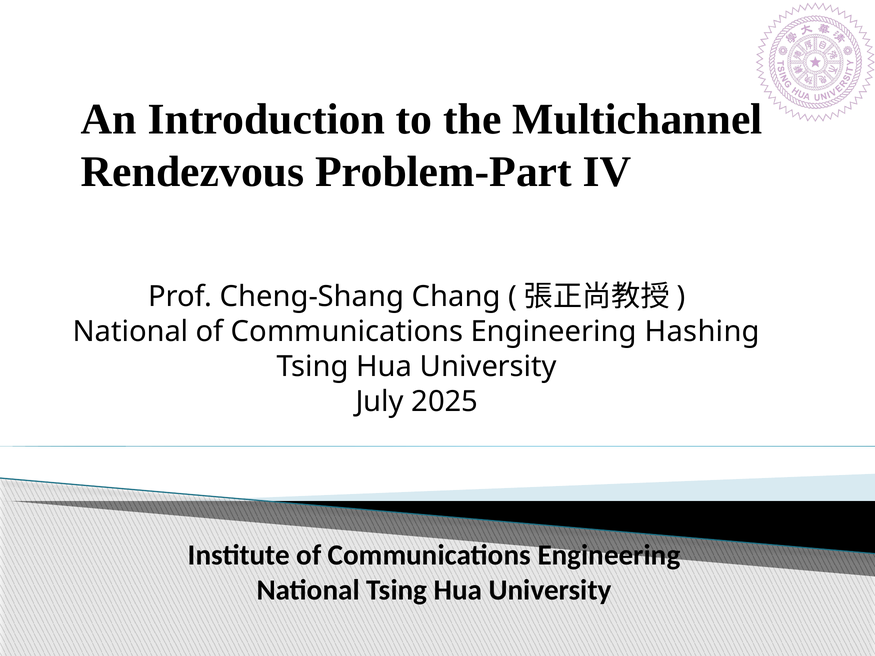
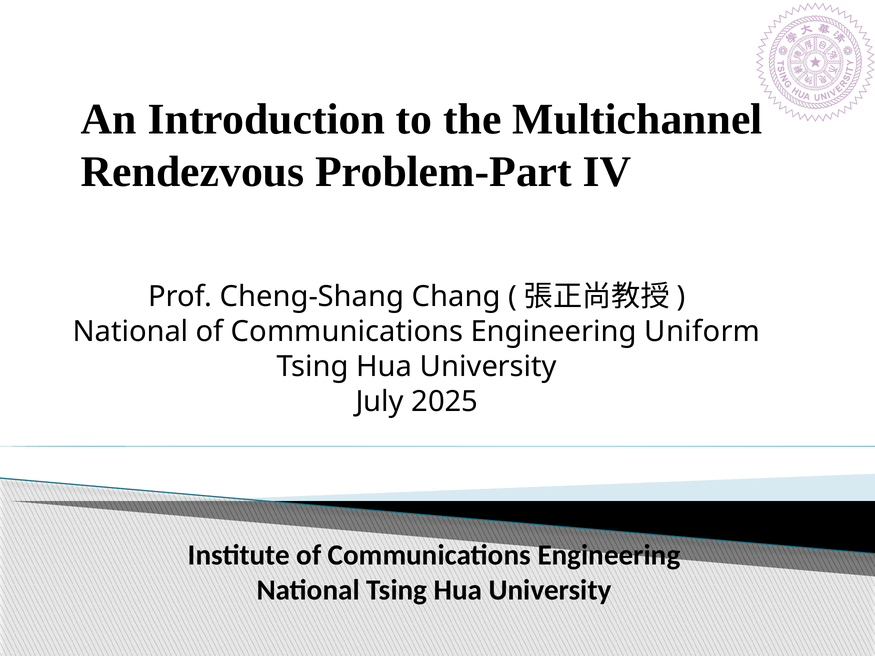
Hashing: Hashing -> Uniform
